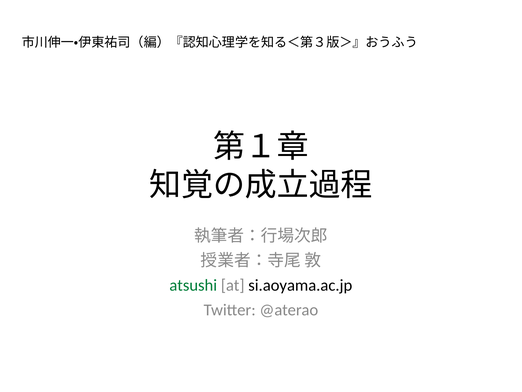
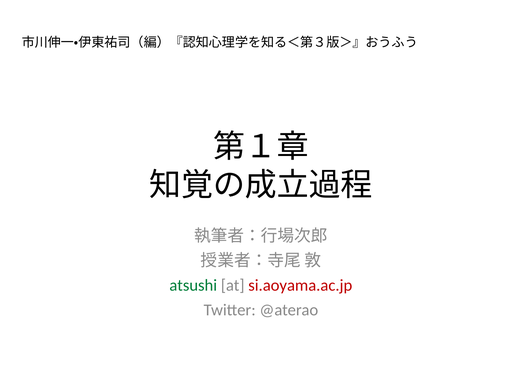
si.aoyama.ac.jp colour: black -> red
